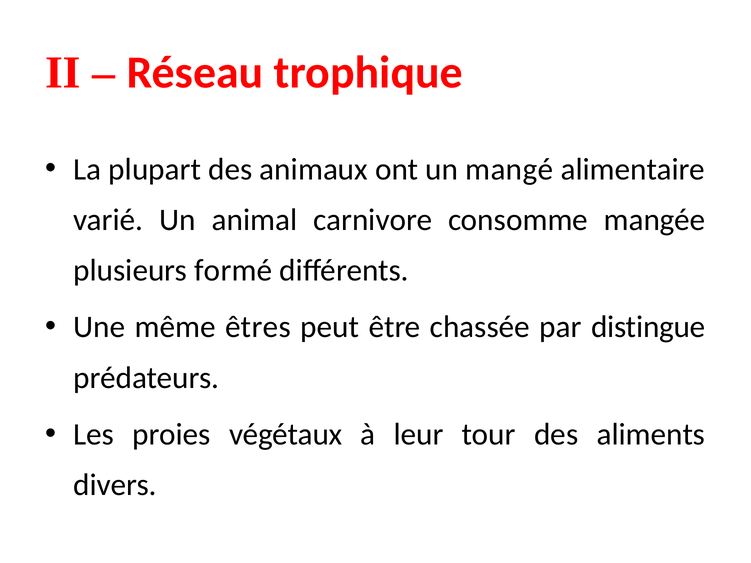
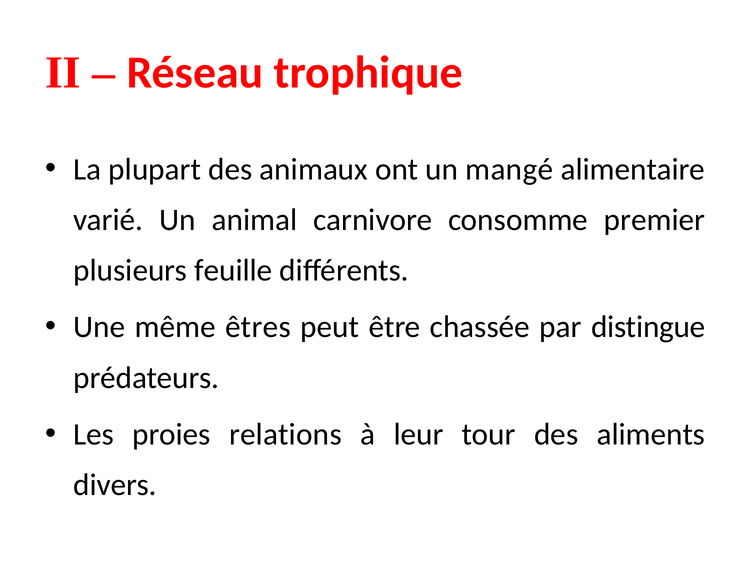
mangée: mangée -> premier
formé: formé -> feuille
végétaux: végétaux -> relations
